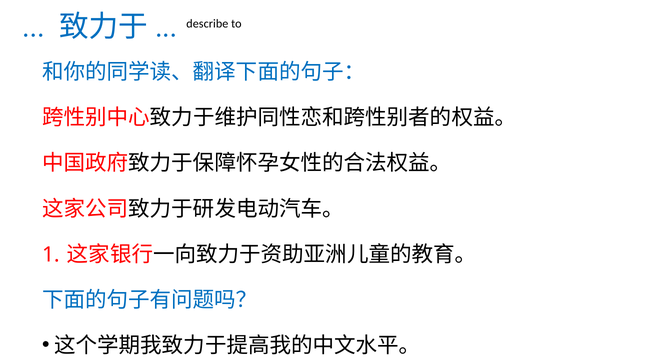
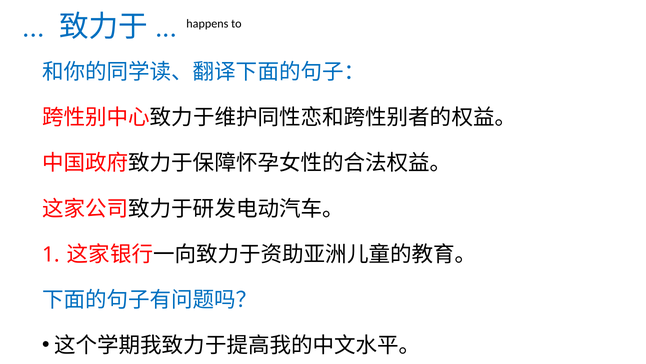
describe: describe -> happens
